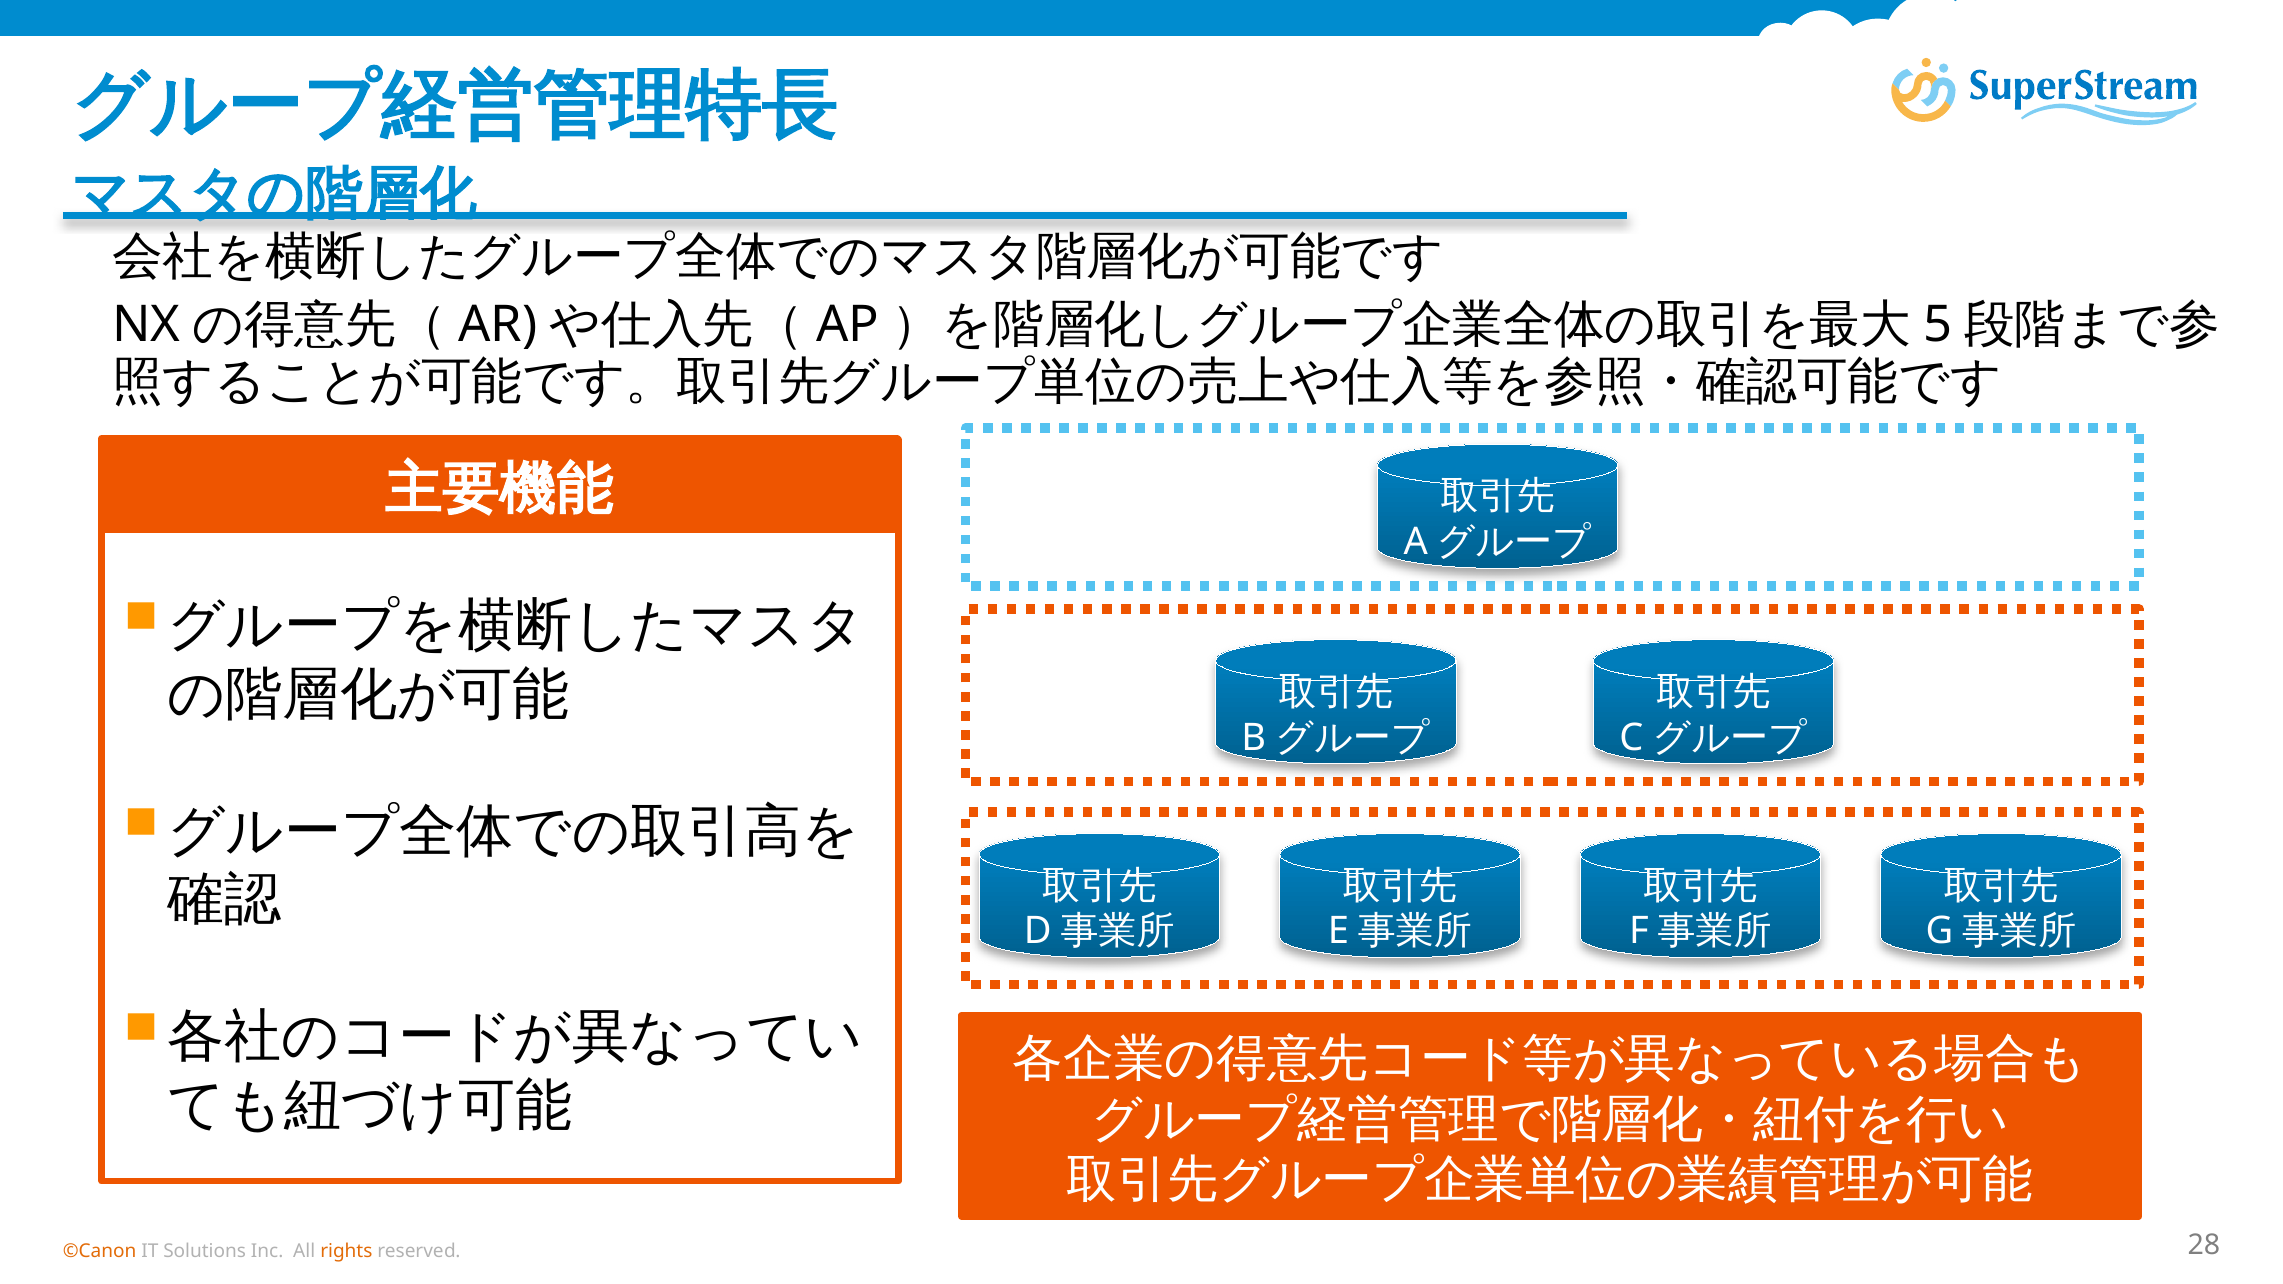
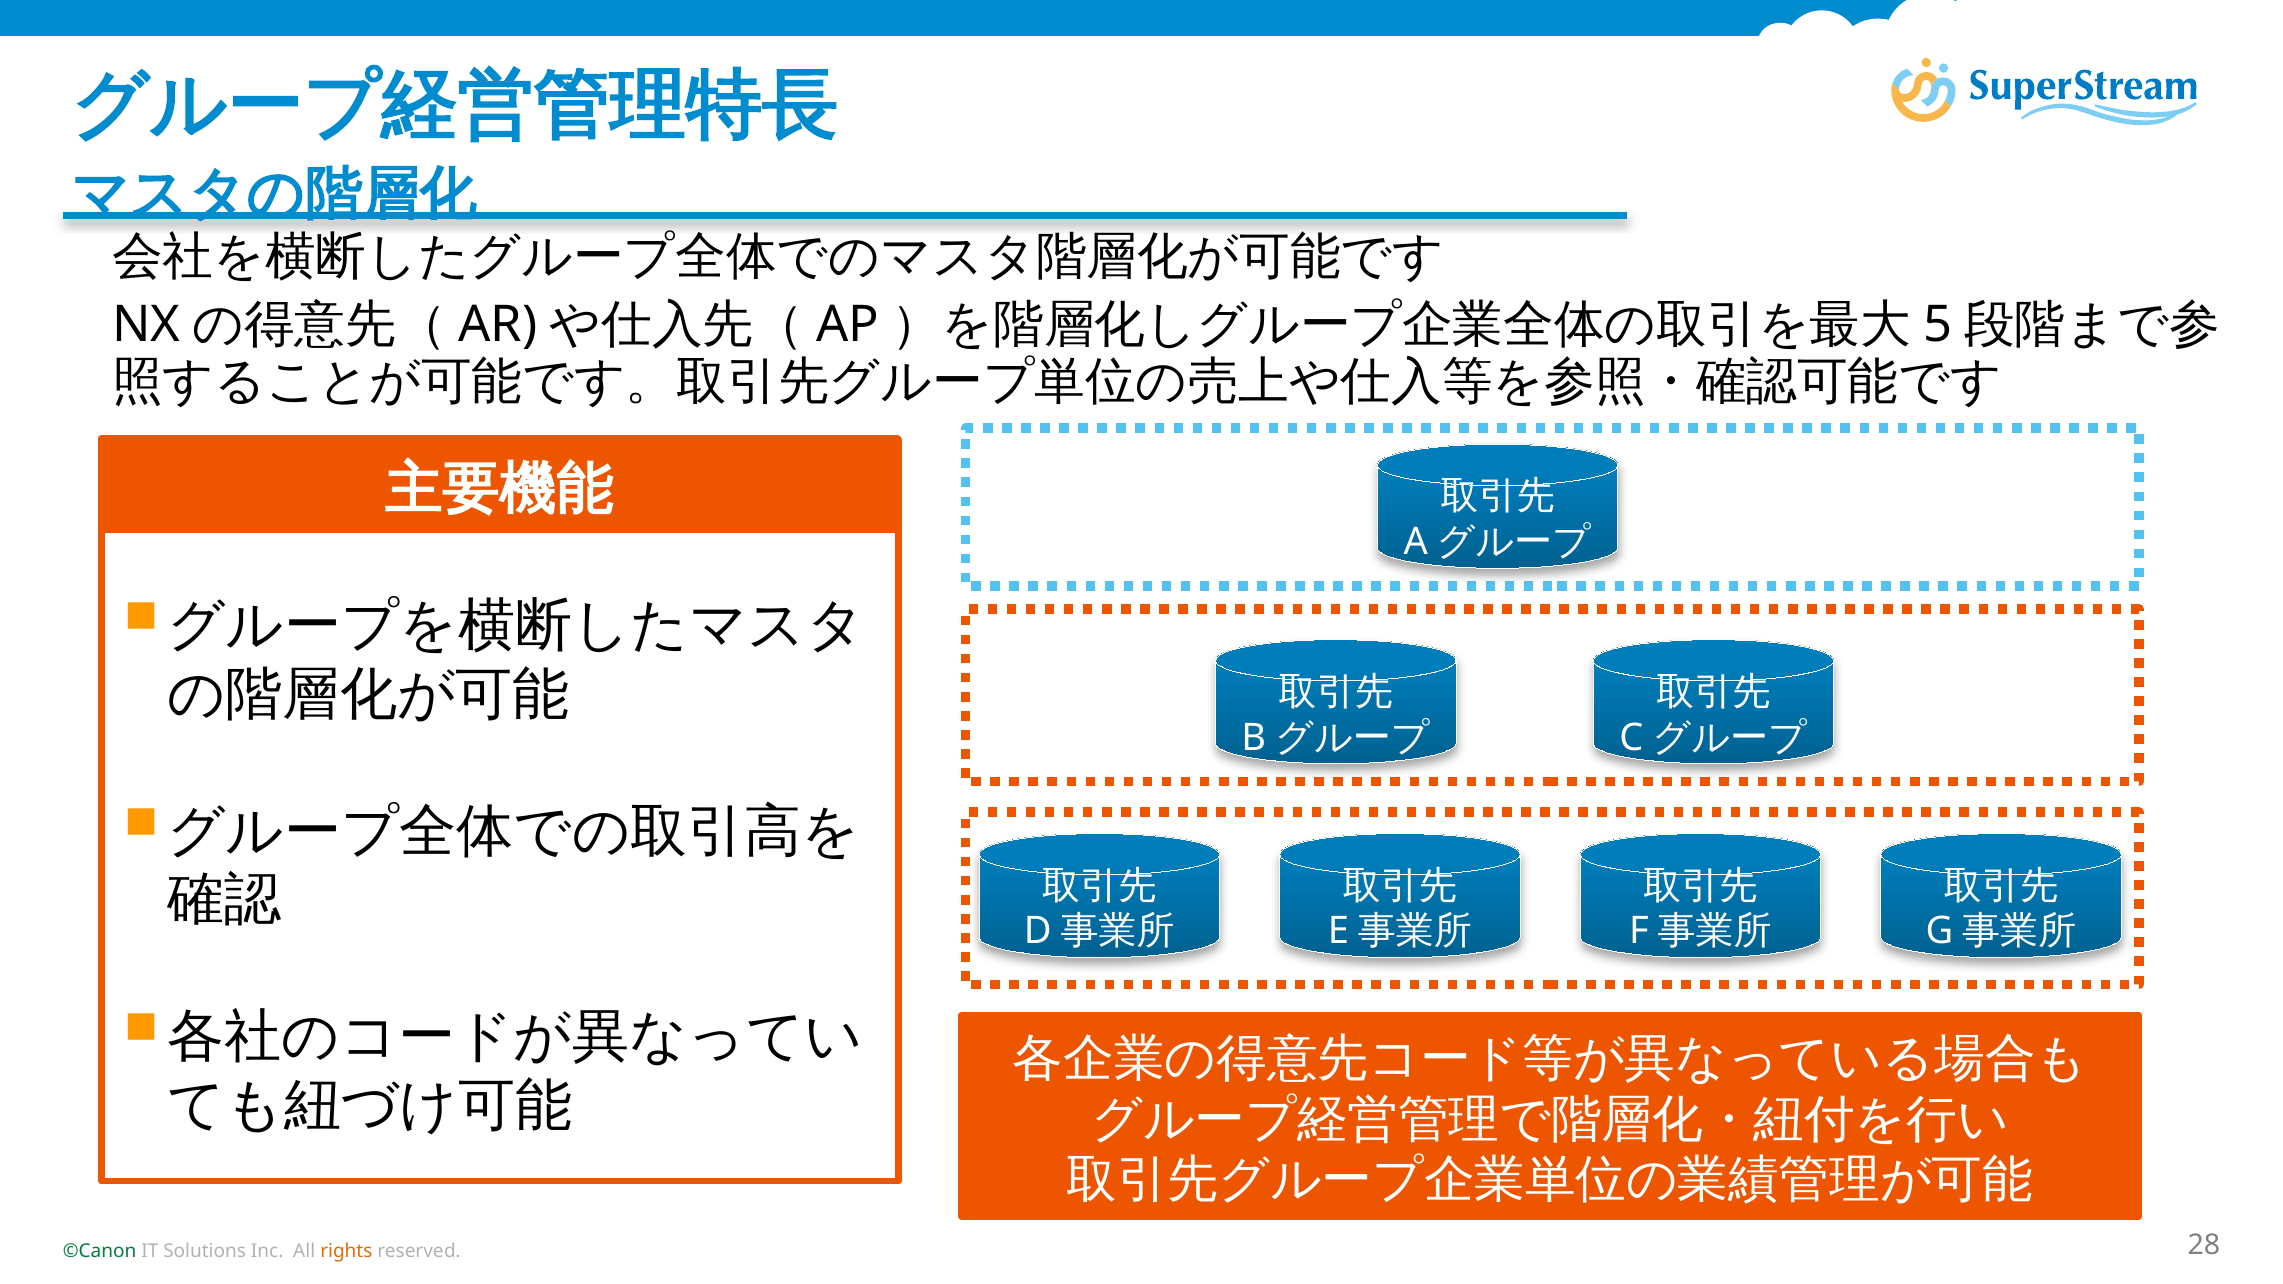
©Canon colour: orange -> green
